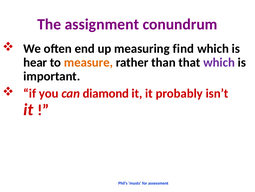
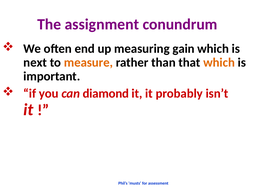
find: find -> gain
hear: hear -> next
which at (219, 62) colour: purple -> orange
